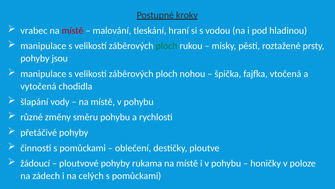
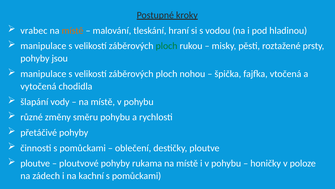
místě at (73, 30) colour: red -> orange
žádoucí at (35, 163): žádoucí -> ploutve
celých: celých -> kachní
